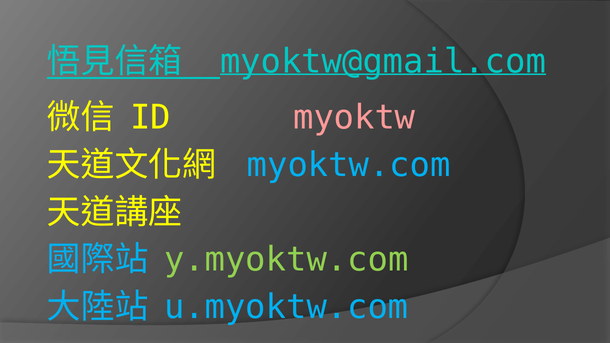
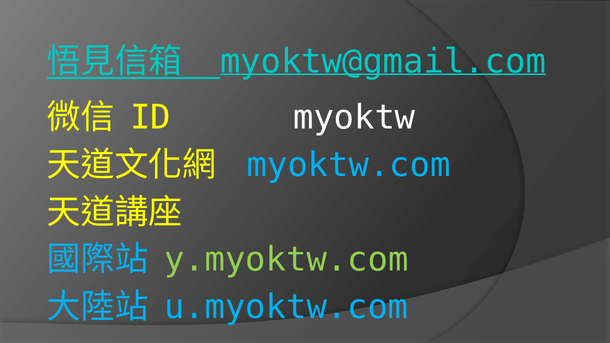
myoktw colour: pink -> white
